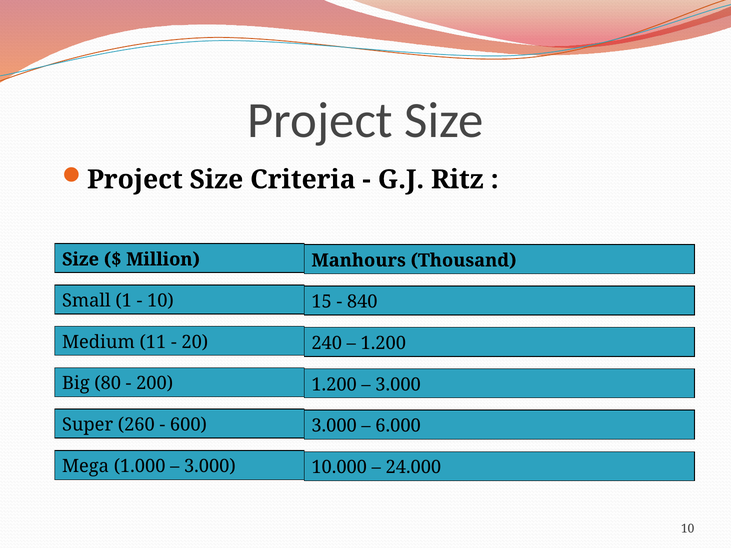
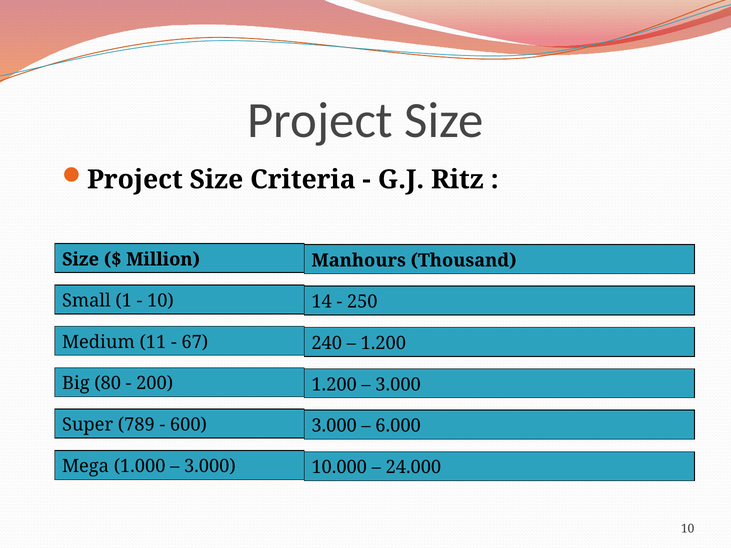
15: 15 -> 14
840: 840 -> 250
20: 20 -> 67
260: 260 -> 789
